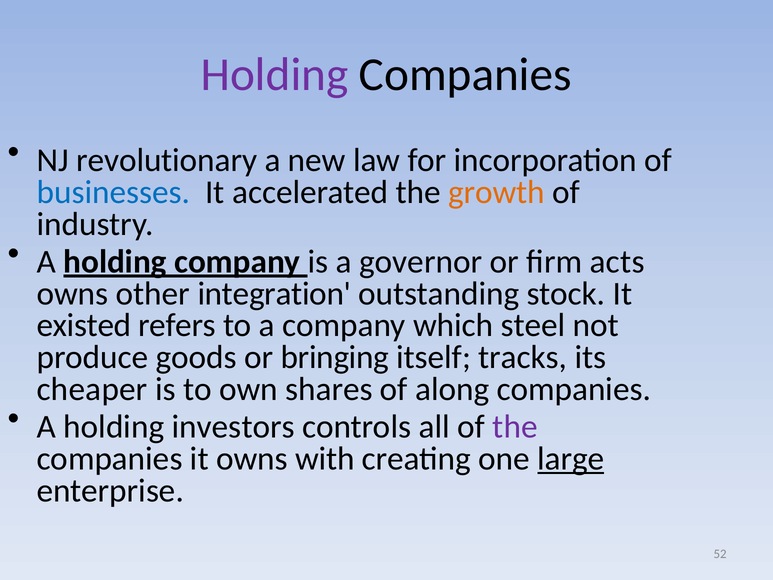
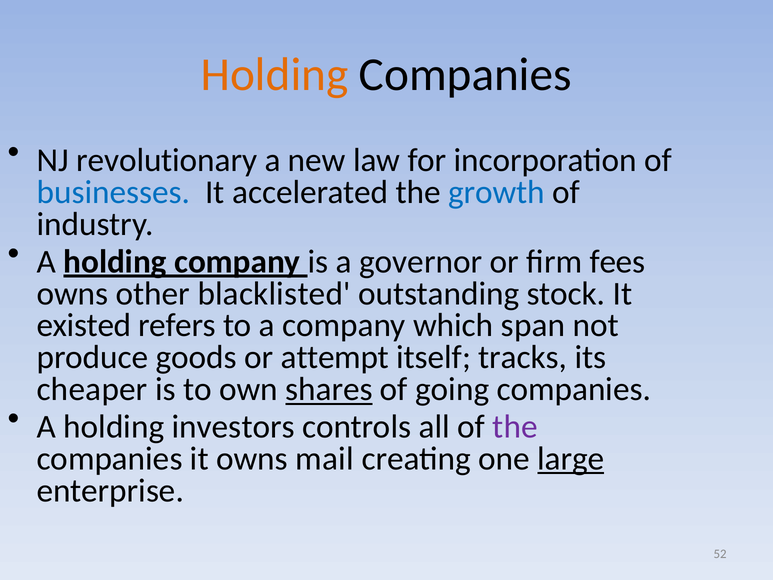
Holding at (274, 75) colour: purple -> orange
growth colour: orange -> blue
acts: acts -> fees
integration: integration -> blacklisted
steel: steel -> span
bringing: bringing -> attempt
shares underline: none -> present
along: along -> going
with: with -> mail
